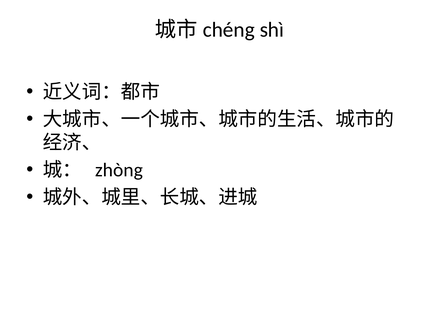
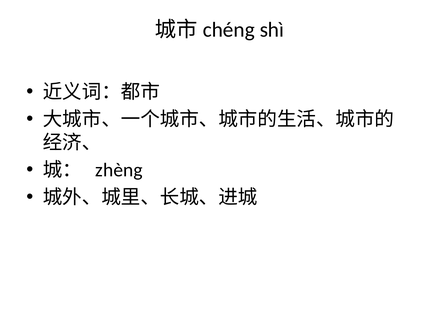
zhòng: zhòng -> zhèng
